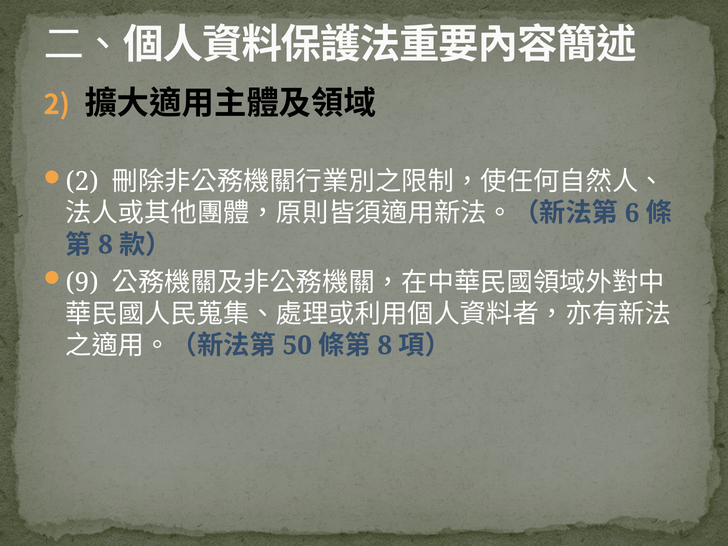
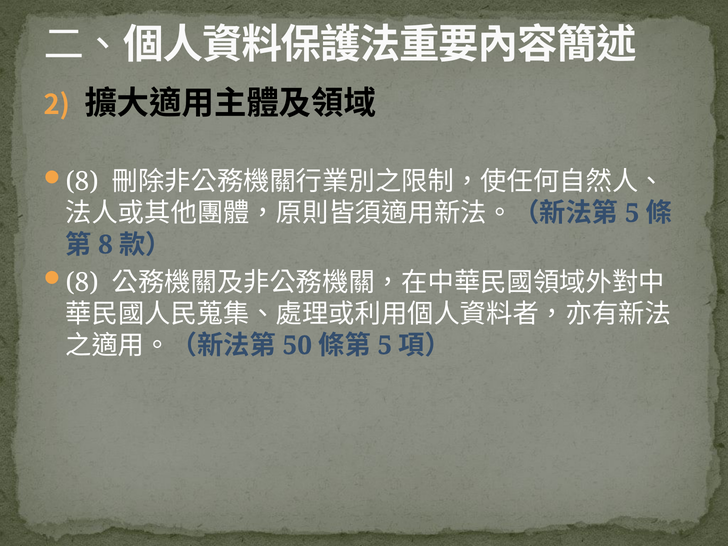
2 at (82, 182): 2 -> 8
6 at (632, 213): 6 -> 5
9 at (82, 282): 9 -> 8
8 at (385, 345): 8 -> 5
